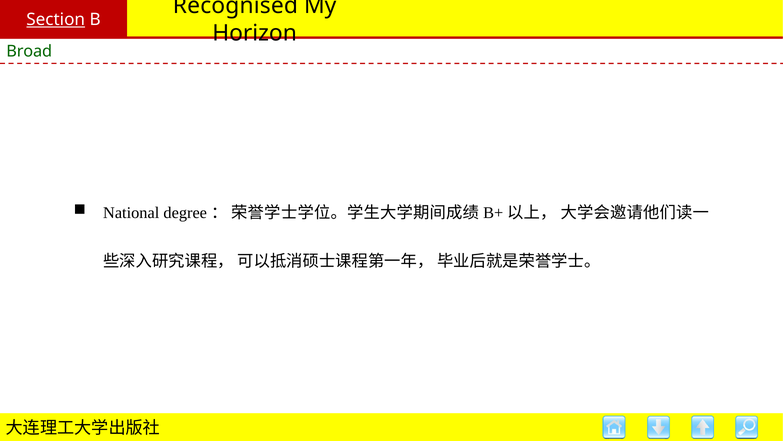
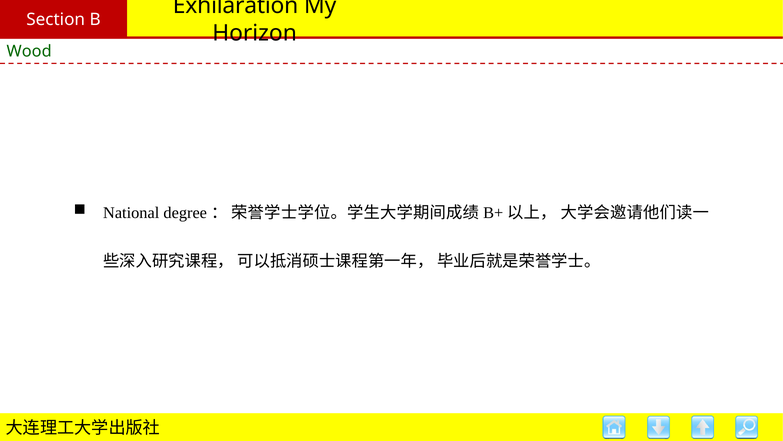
Recognised: Recognised -> Exhilaration
Section underline: present -> none
Broad: Broad -> Wood
